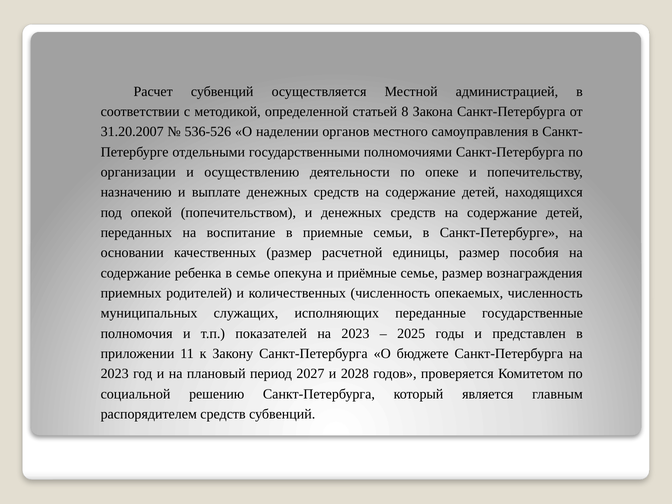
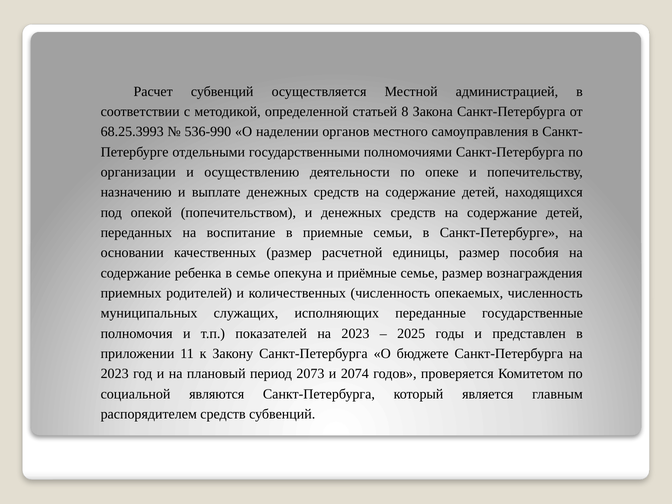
31.20.2007: 31.20.2007 -> 68.25.3993
536-526: 536-526 -> 536-990
2027: 2027 -> 2073
2028: 2028 -> 2074
решению: решению -> являются
